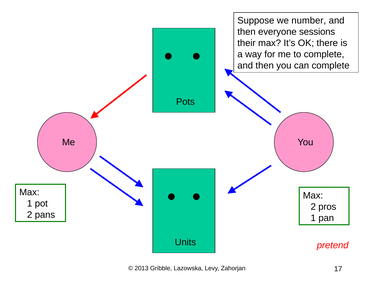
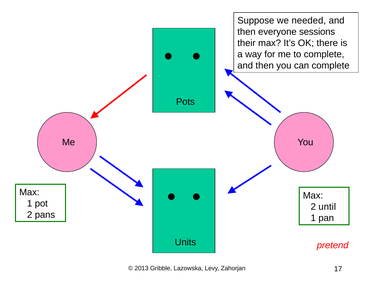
number: number -> needed
pros: pros -> until
